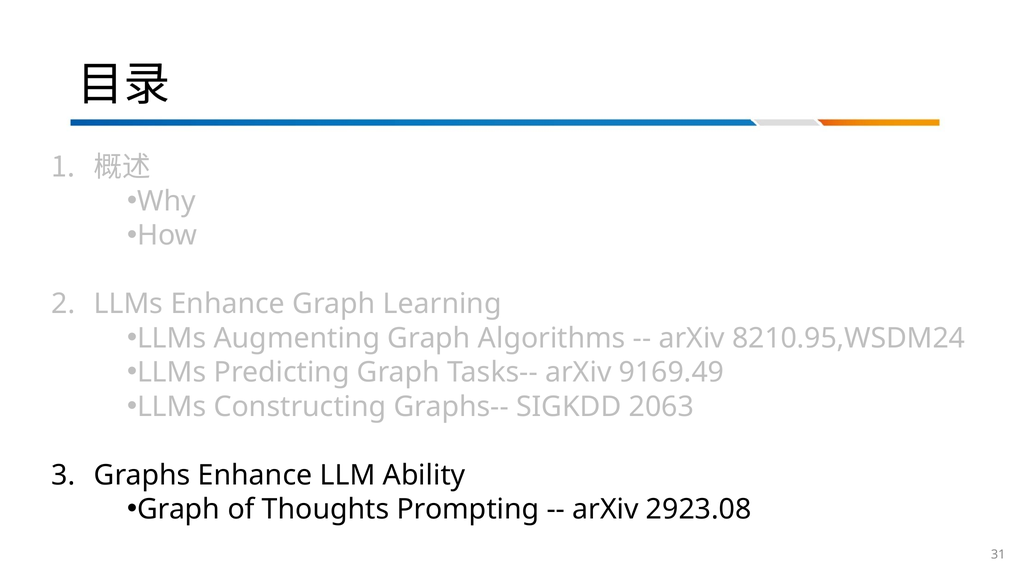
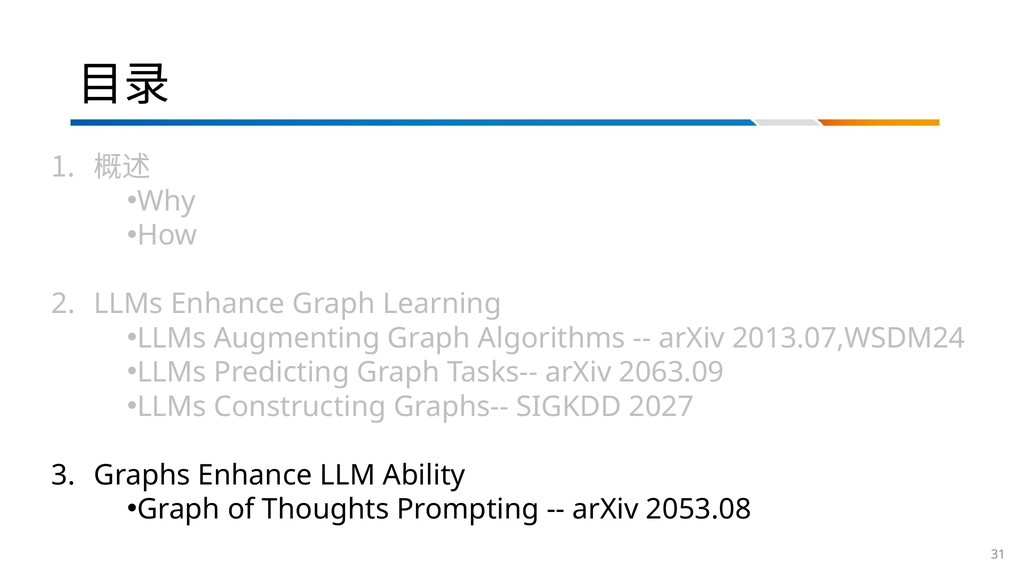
8210.95,WSDM24: 8210.95,WSDM24 -> 2013.07,WSDM24
9169.49: 9169.49 -> 2063.09
2063: 2063 -> 2027
2923.08: 2923.08 -> 2053.08
